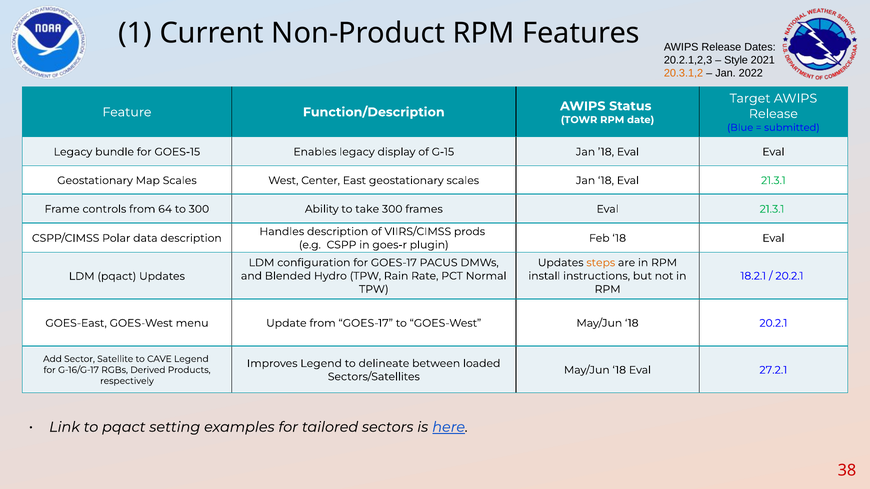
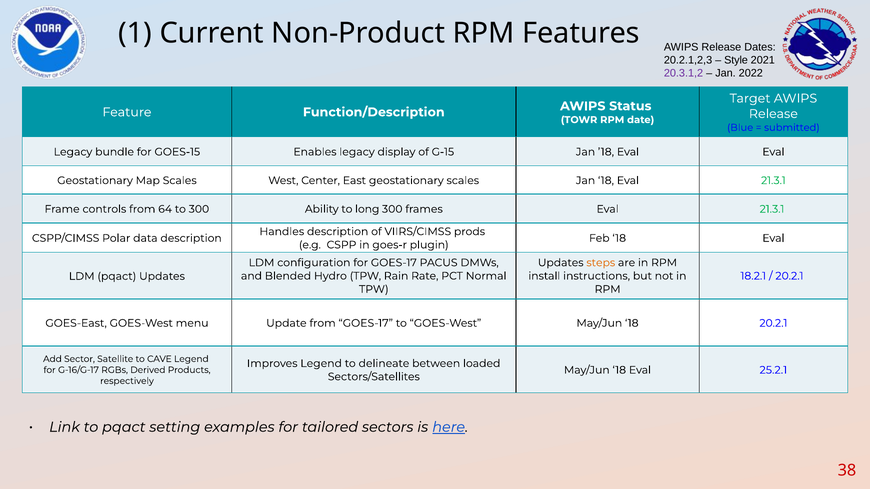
20.3.1,2 colour: orange -> purple
take: take -> long
27.2.1: 27.2.1 -> 25.2.1
